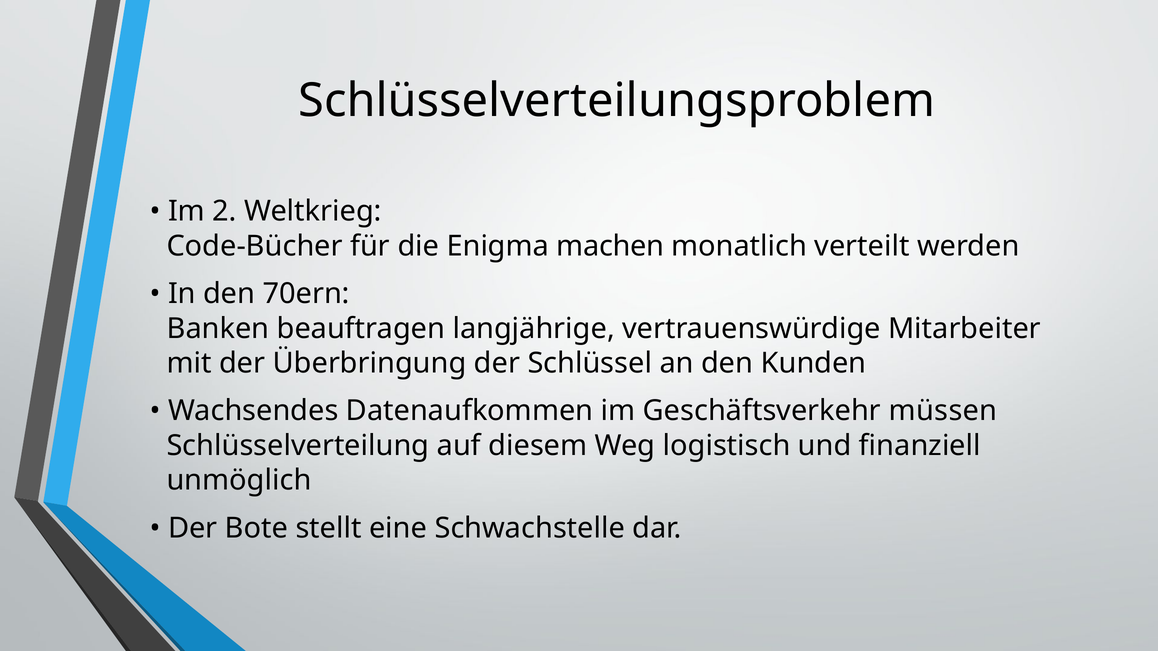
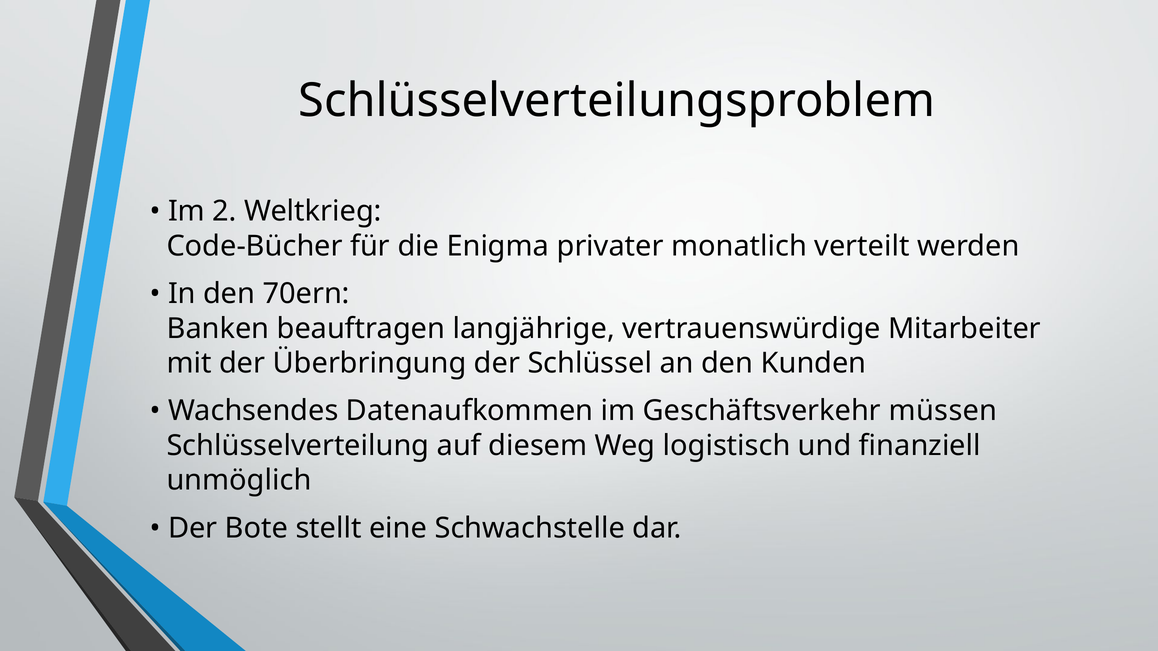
machen: machen -> privater
